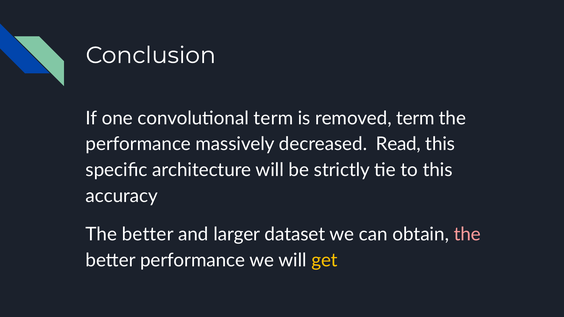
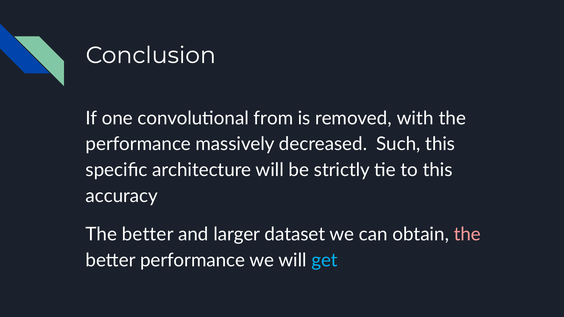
convolutional term: term -> from
removed term: term -> with
Read: Read -> Such
get colour: yellow -> light blue
